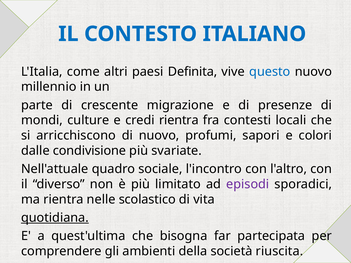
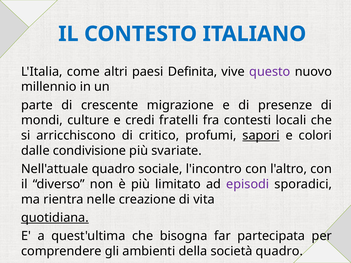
questo colour: blue -> purple
credi rientra: rientra -> fratelli
di nuovo: nuovo -> critico
sapori underline: none -> present
scolastico: scolastico -> creazione
società riuscita: riuscita -> quadro
